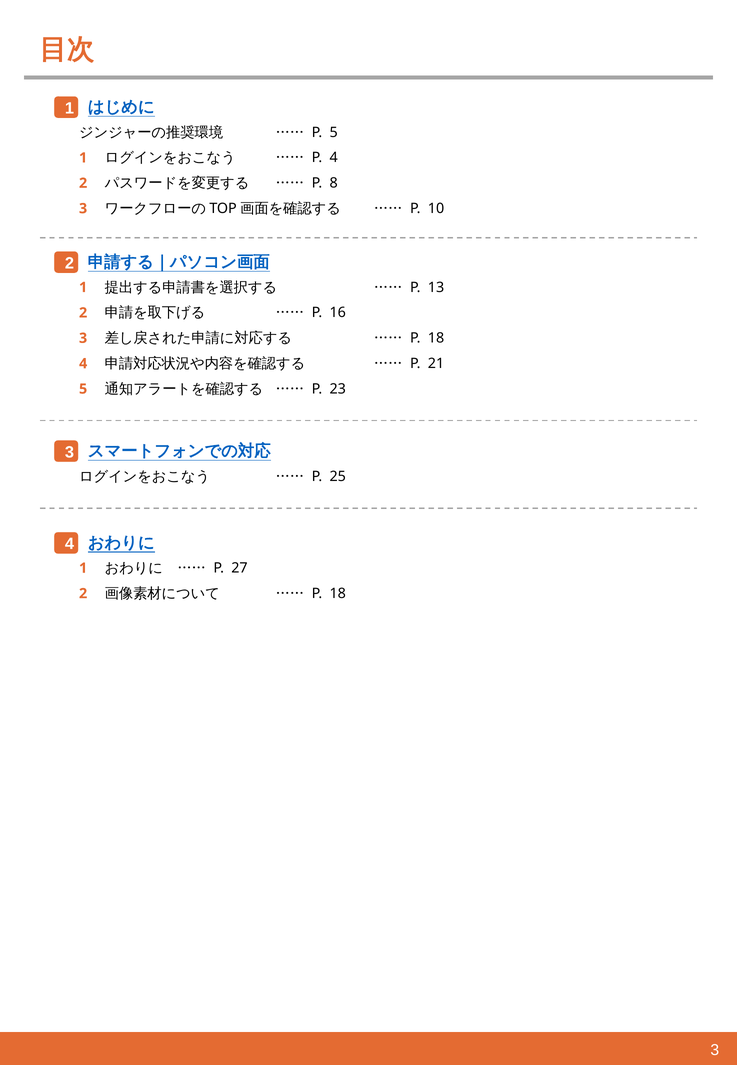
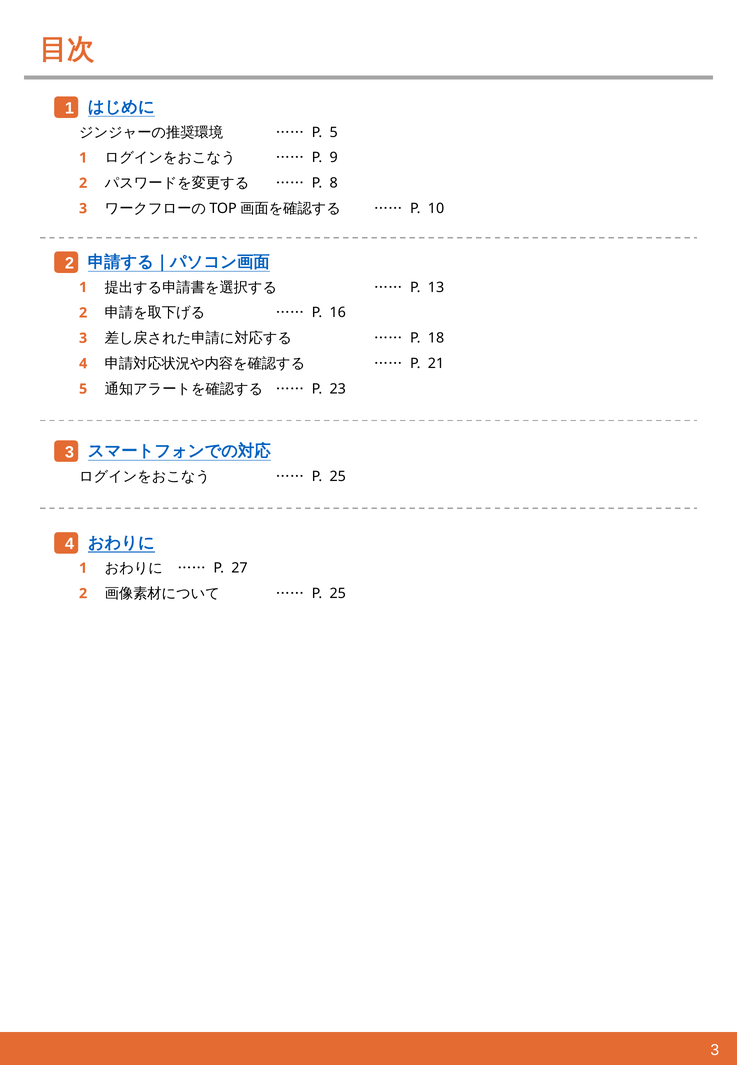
P 4: 4 -> 9
18 at (338, 593): 18 -> 25
